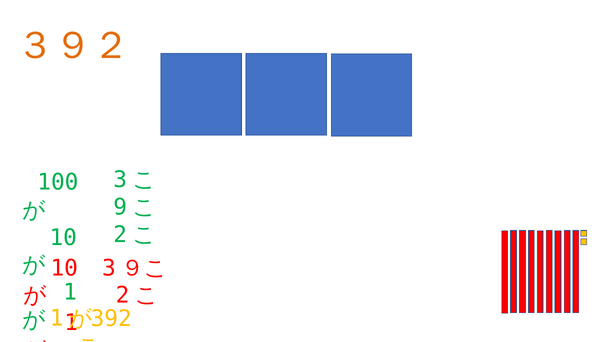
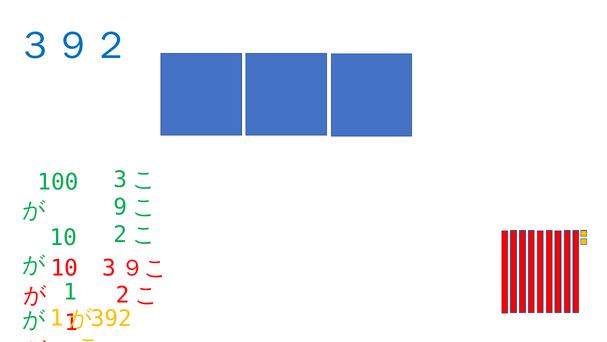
３９２ colour: orange -> blue
